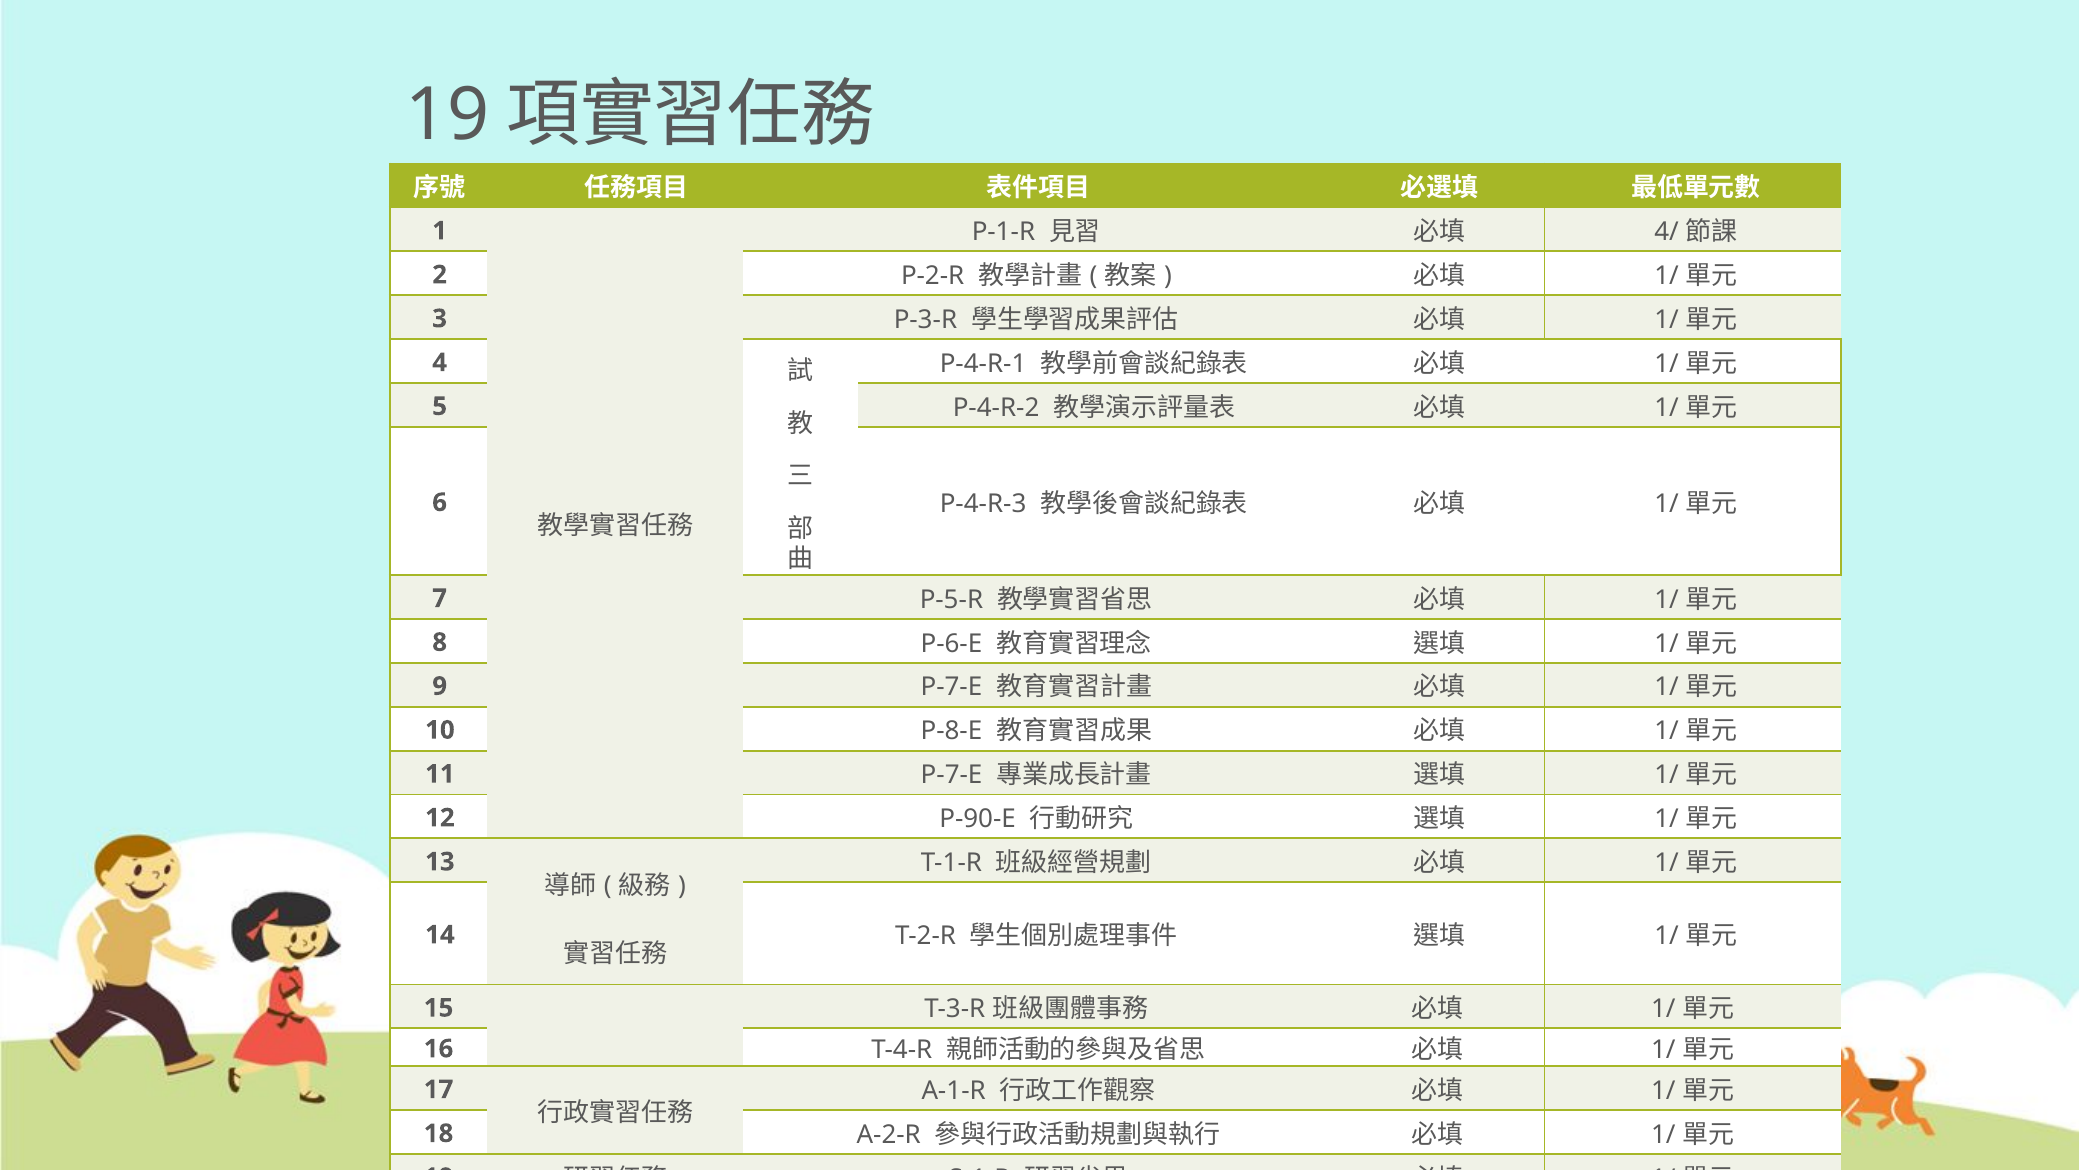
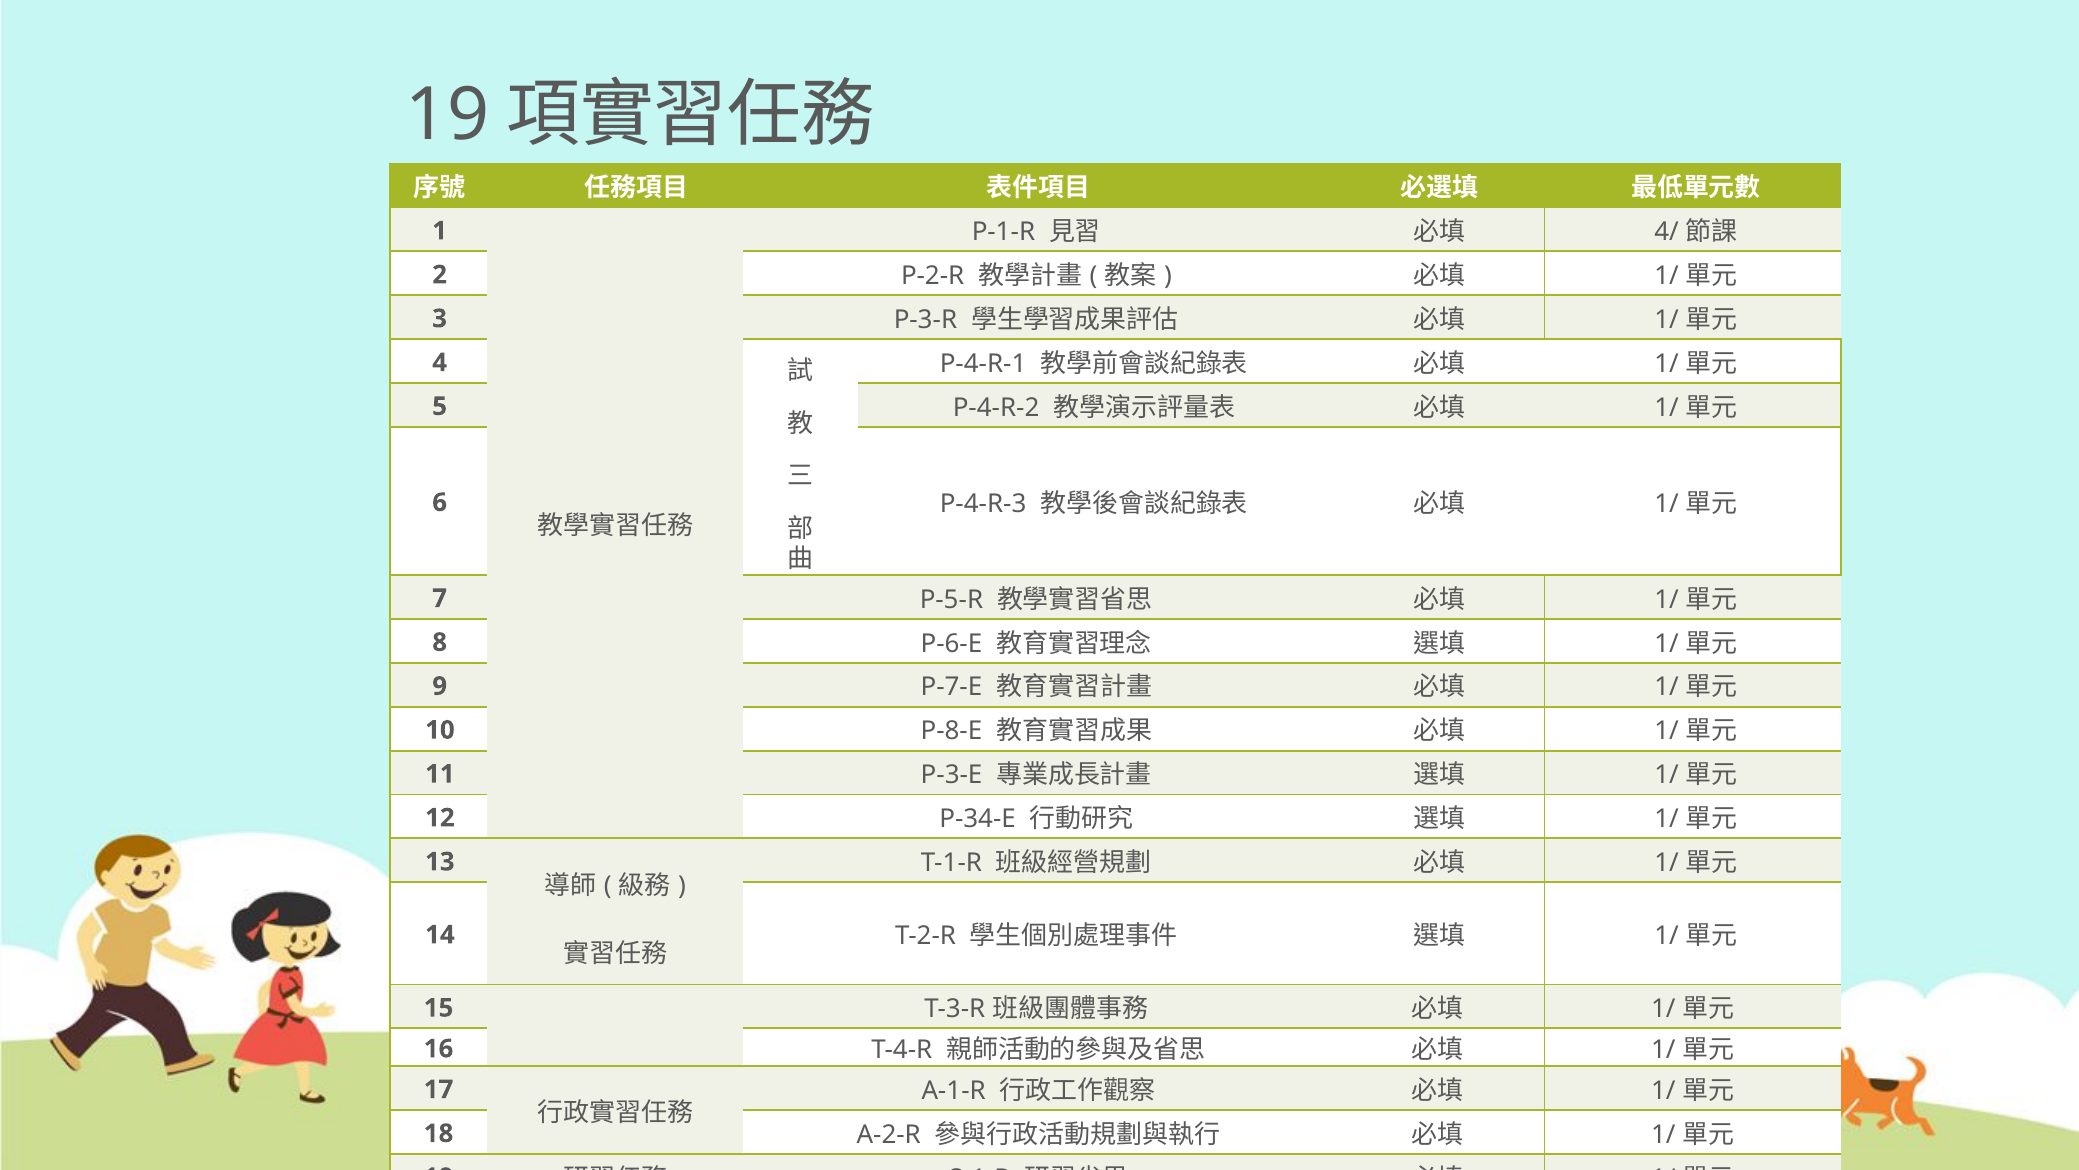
11 P-7-E: P-7-E -> P-3-E
P-90-E: P-90-E -> P-34-E
